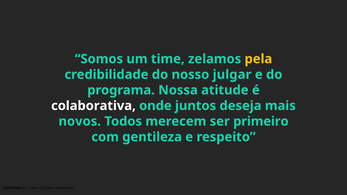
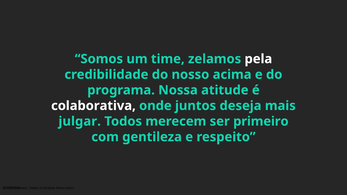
pela colour: yellow -> white
julgar: julgar -> acima
novos: novos -> julgar
